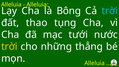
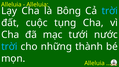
thao: thao -> cuộc
trời at (9, 47) colour: yellow -> light blue
thẳng: thẳng -> thành
